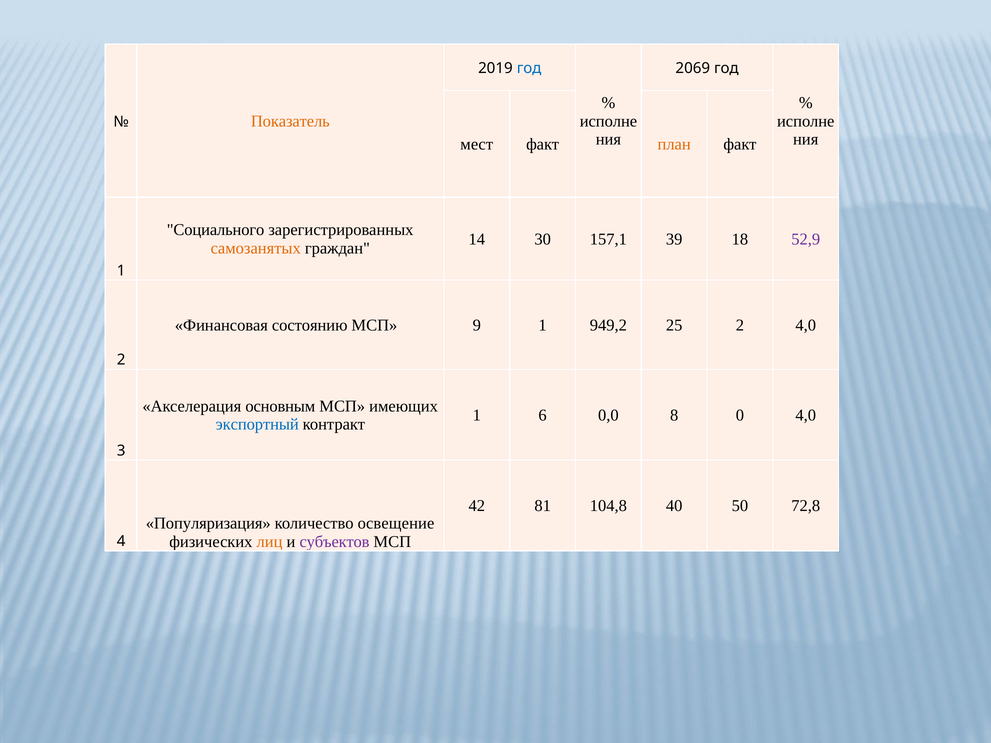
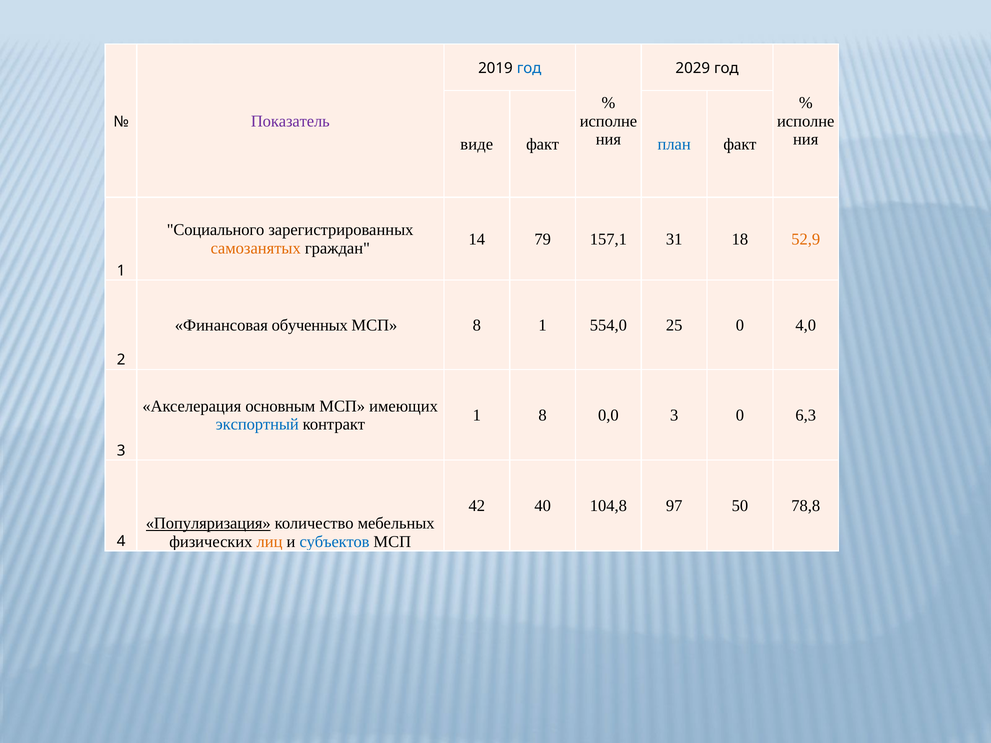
2069: 2069 -> 2029
Показатель colour: orange -> purple
мест: мест -> виде
план colour: orange -> blue
30: 30 -> 79
39: 39 -> 31
52,9 colour: purple -> orange
состоянию: состоянию -> обученных
МСП 9: 9 -> 8
949,2: 949,2 -> 554,0
25 2: 2 -> 0
1 6: 6 -> 8
0,0 8: 8 -> 3
0 4,0: 4,0 -> 6,3
81: 81 -> 40
40: 40 -> 97
72,8: 72,8 -> 78,8
Популяризация underline: none -> present
освещение: освещение -> мебельных
субъектов colour: purple -> blue
